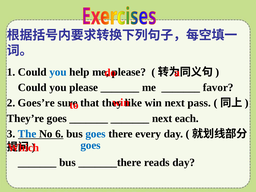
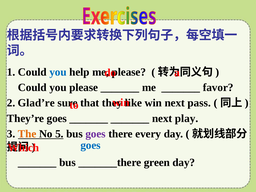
Goes’re: Goes’re -> Glad’re
each: each -> play
The colour: blue -> orange
6: 6 -> 5
goes at (96, 134) colour: blue -> purple
reads: reads -> green
